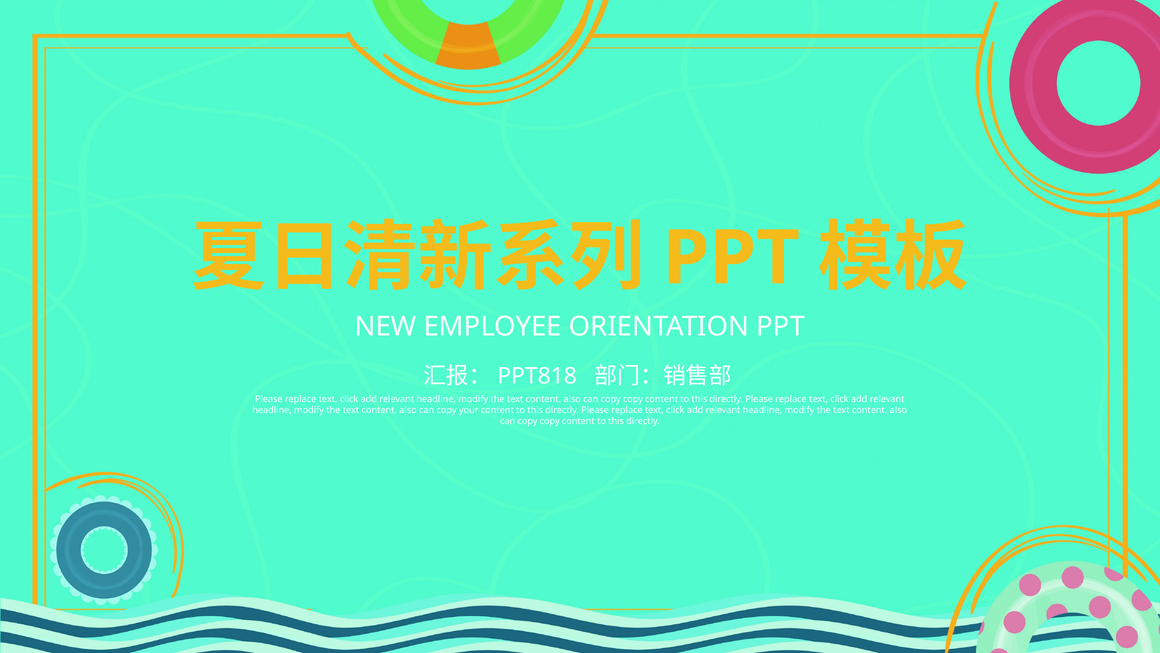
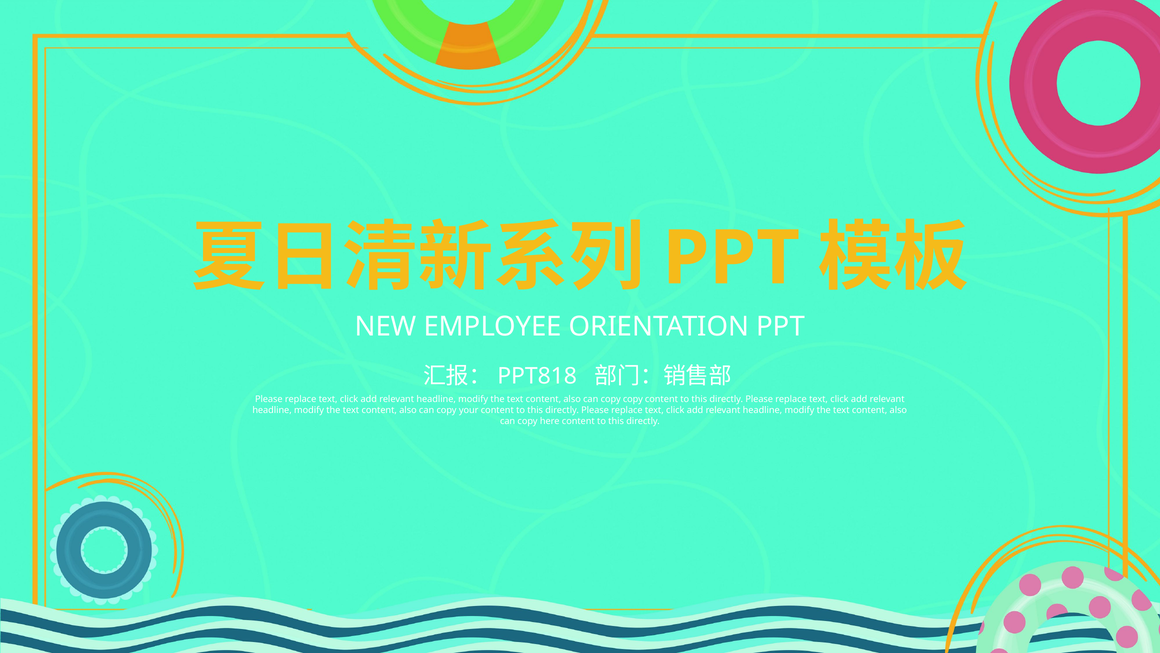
copy at (550, 421): copy -> here
